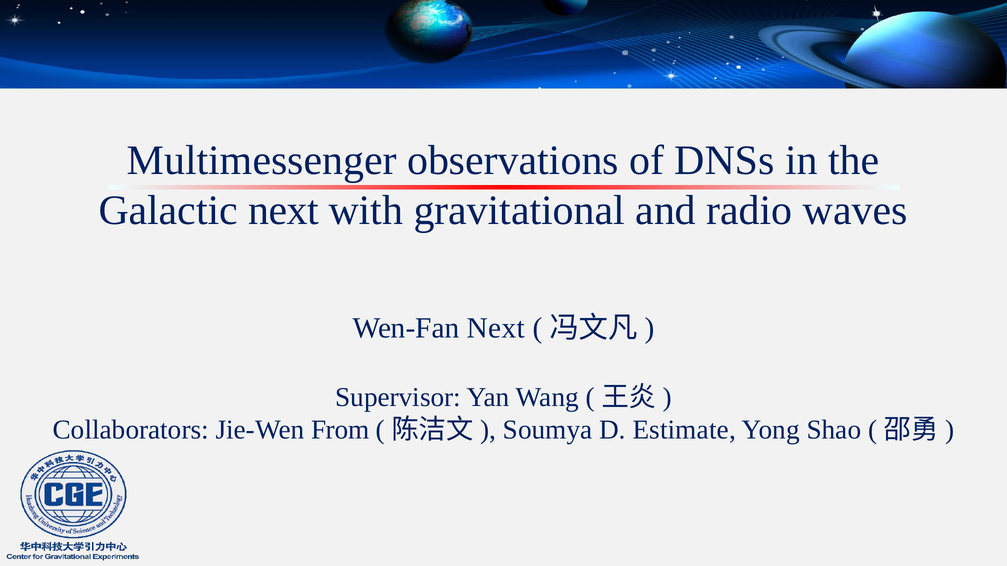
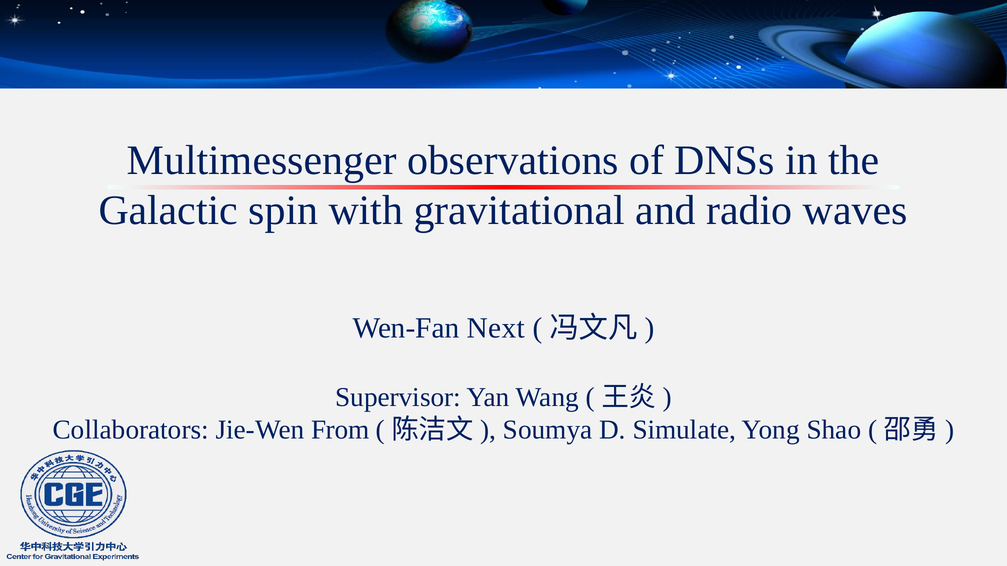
Galactic next: next -> spin
Estimate: Estimate -> Simulate
